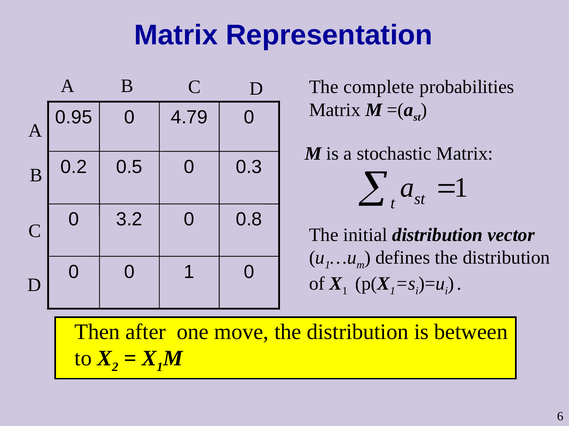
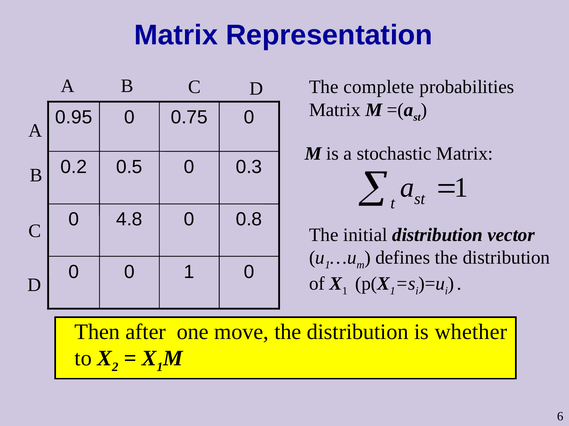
4.79: 4.79 -> 0.75
3.2: 3.2 -> 4.8
between: between -> whether
